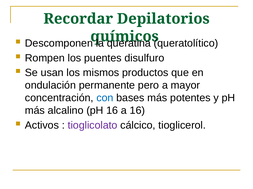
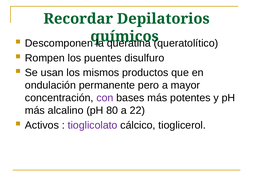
con colour: blue -> purple
pH 16: 16 -> 80
a 16: 16 -> 22
